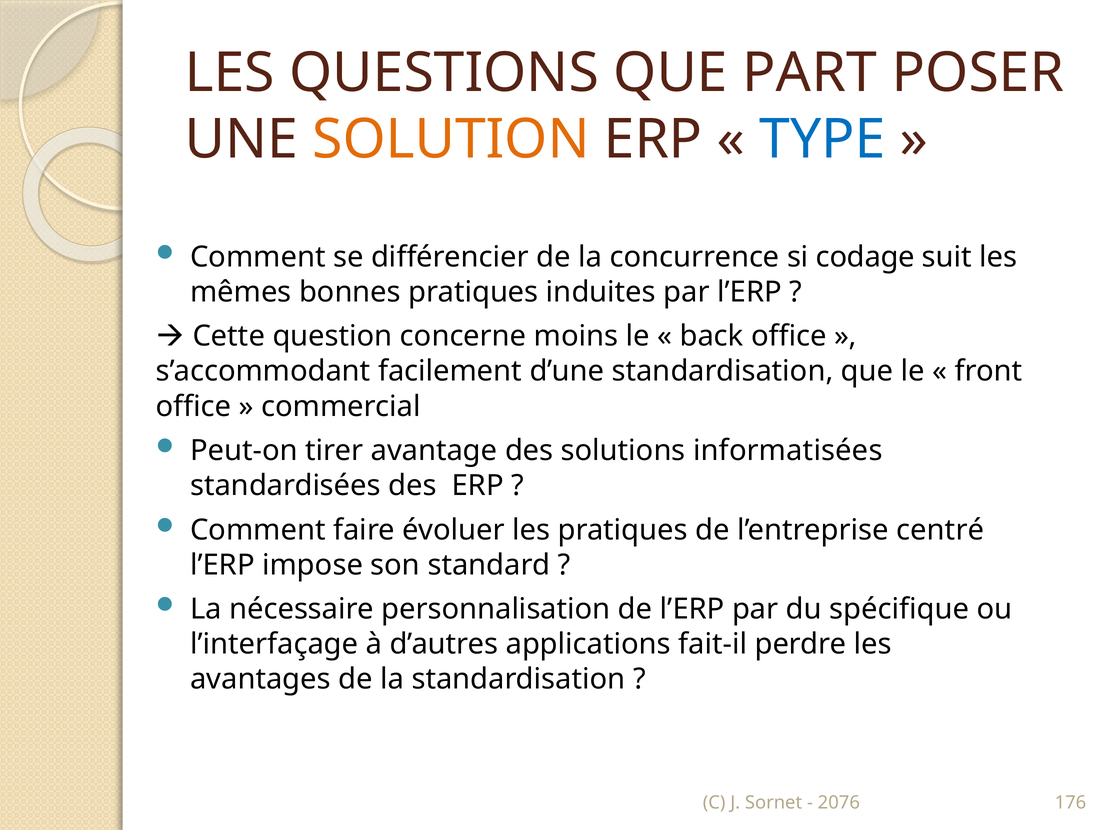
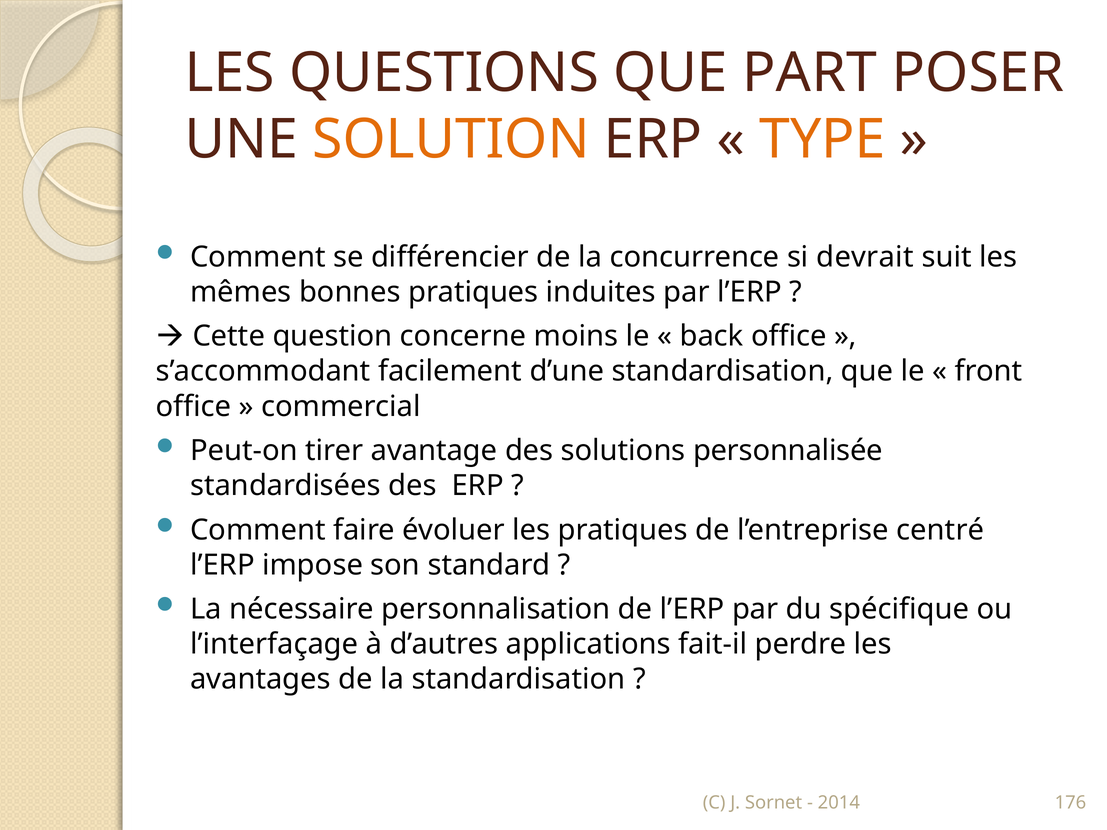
TYPE colour: blue -> orange
codage: codage -> devrait
informatisées: informatisées -> personnalisée
2076: 2076 -> 2014
